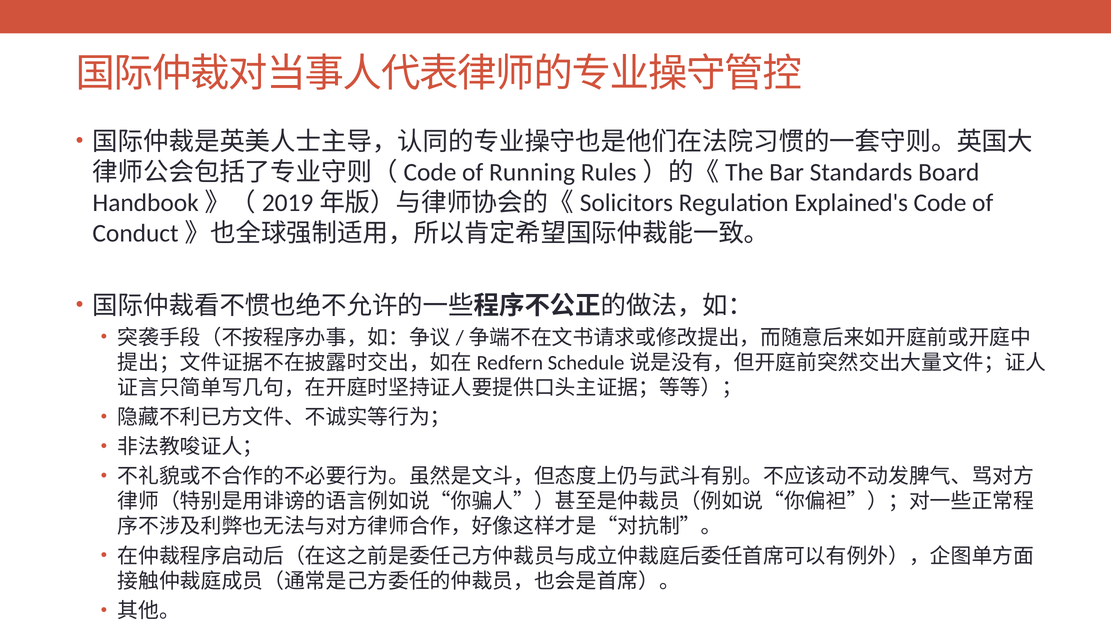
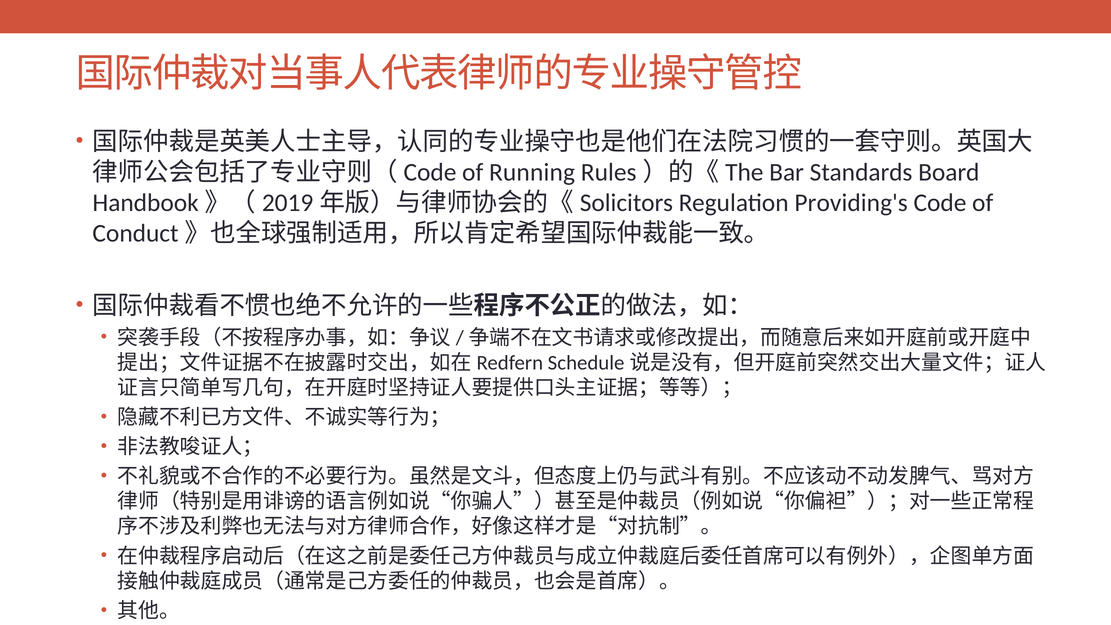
Explained's: Explained's -> Providing's
